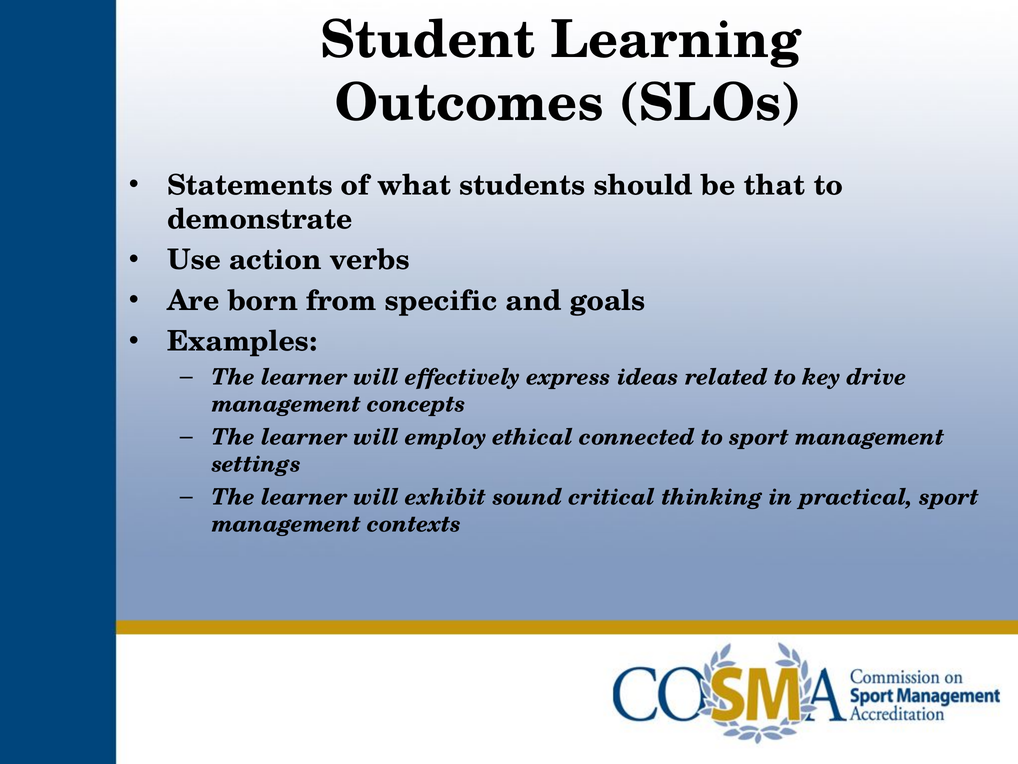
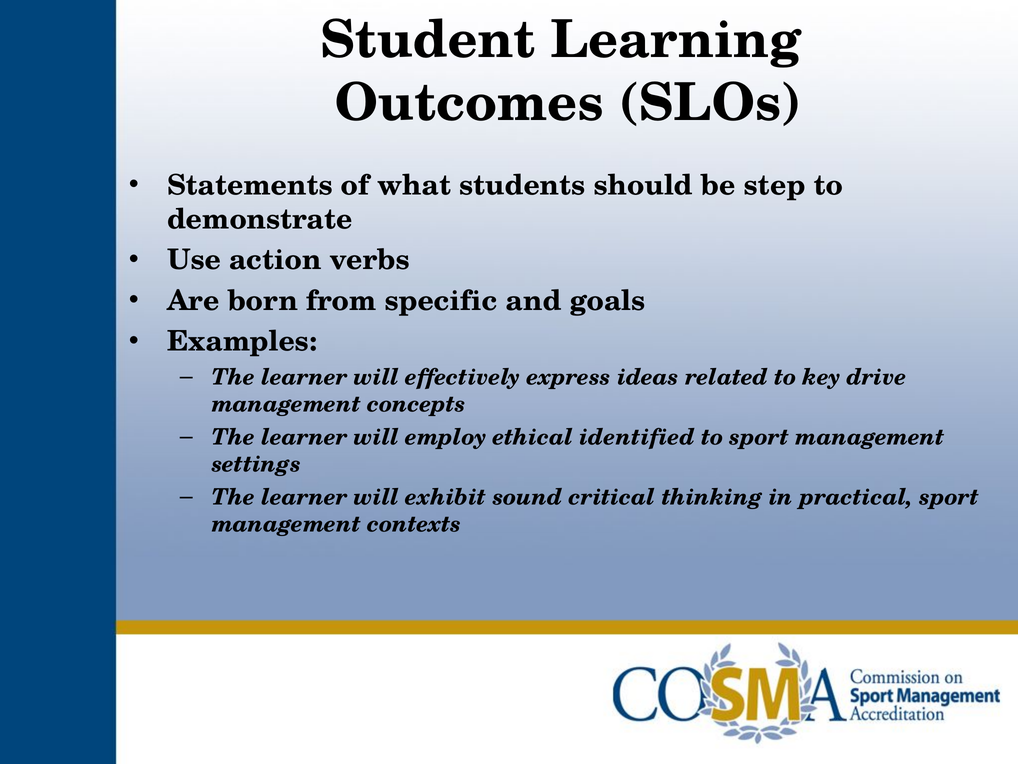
that: that -> step
connected: connected -> identified
